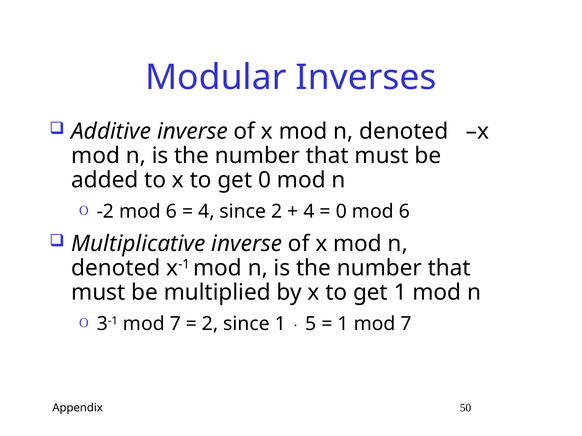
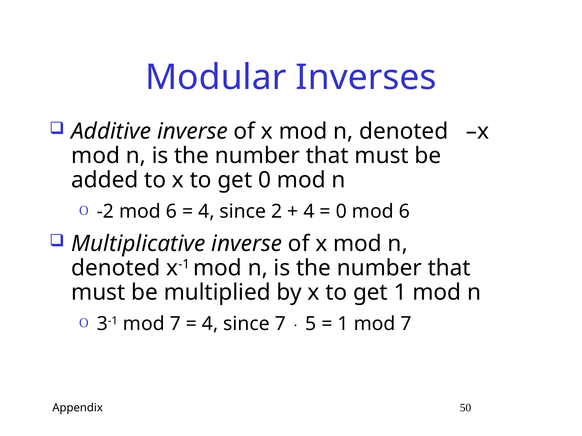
2 at (210, 324): 2 -> 4
since 1: 1 -> 7
